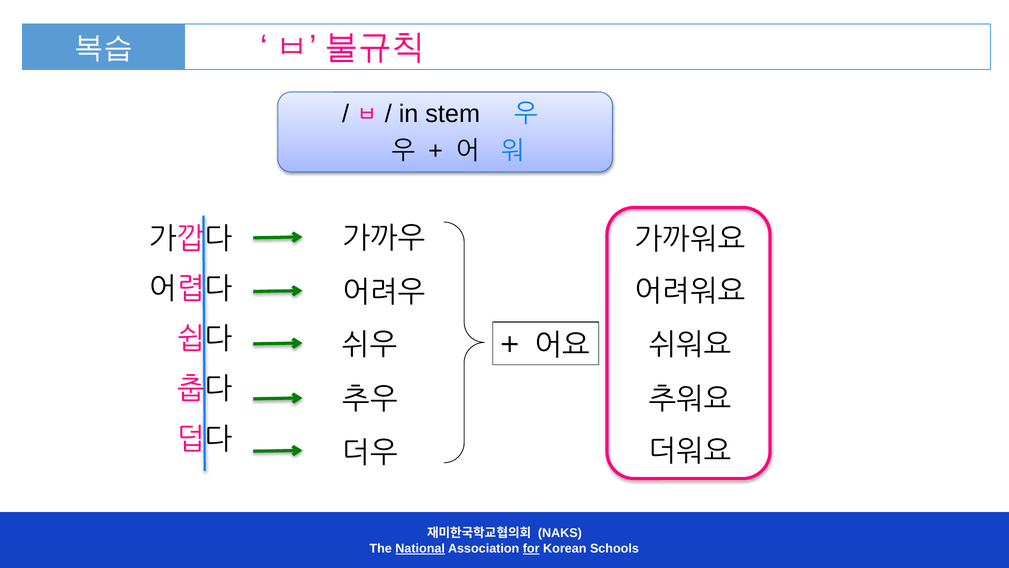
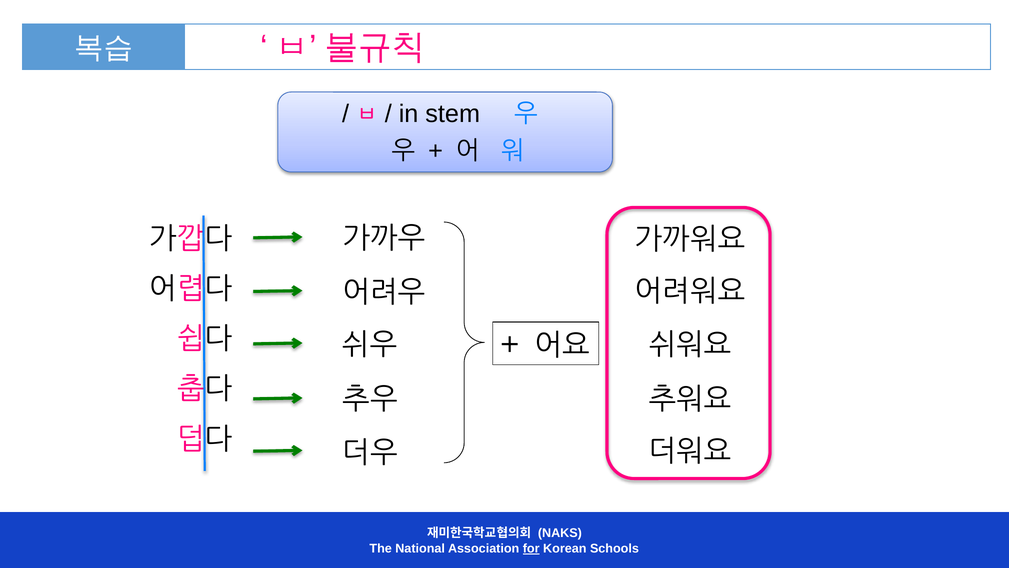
National underline: present -> none
